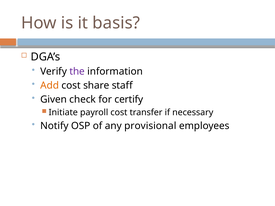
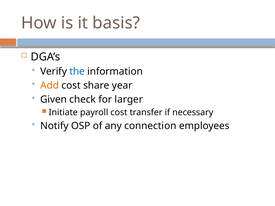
the colour: purple -> blue
staff: staff -> year
certify: certify -> larger
provisional: provisional -> connection
